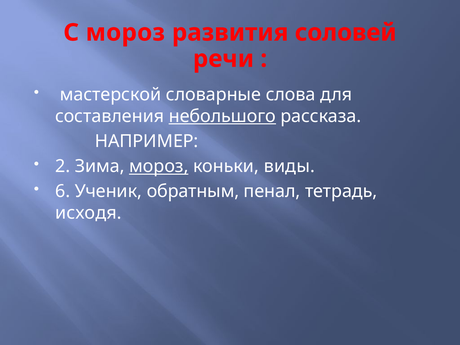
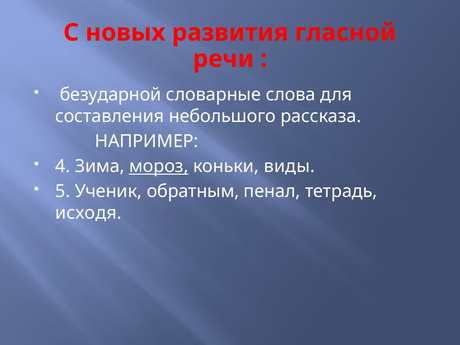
С мороз: мороз -> новых
соловей: соловей -> гласной
мастерской: мастерской -> безударной
небольшого underline: present -> none
2: 2 -> 4
6: 6 -> 5
